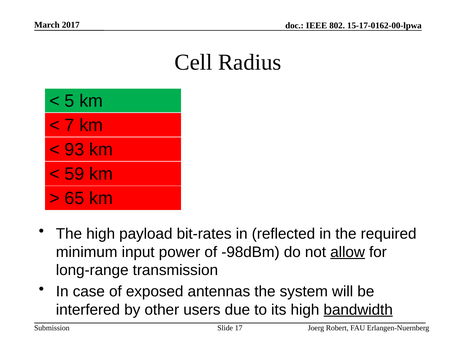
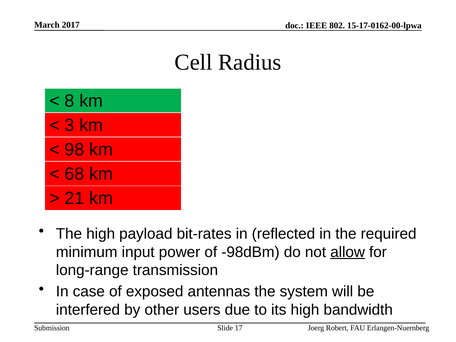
5: 5 -> 8
7: 7 -> 3
93: 93 -> 98
59: 59 -> 68
65: 65 -> 21
bandwidth underline: present -> none
